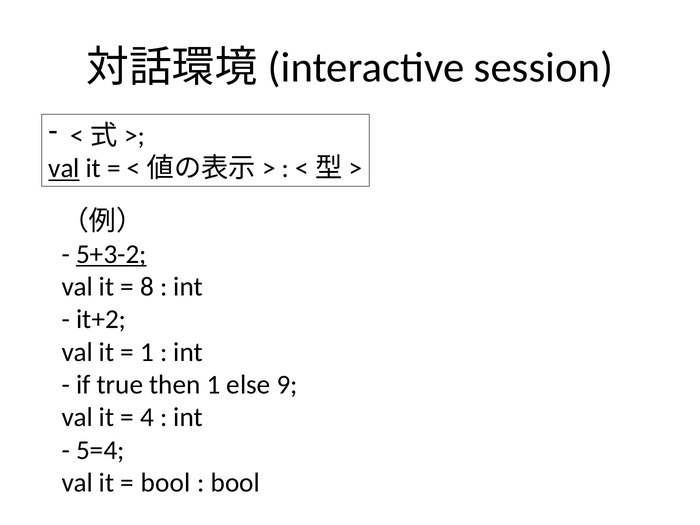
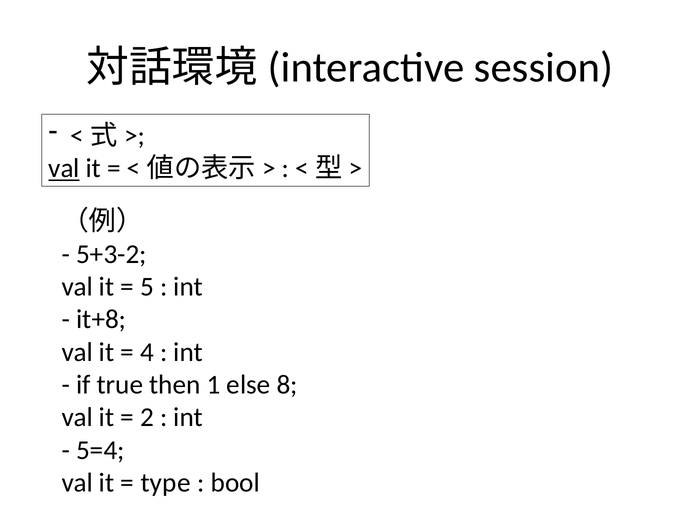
5+3-2 underline: present -> none
8: 8 -> 5
it+2: it+2 -> it+8
1 at (147, 352): 1 -> 4
9: 9 -> 8
4: 4 -> 2
bool at (166, 483): bool -> type
